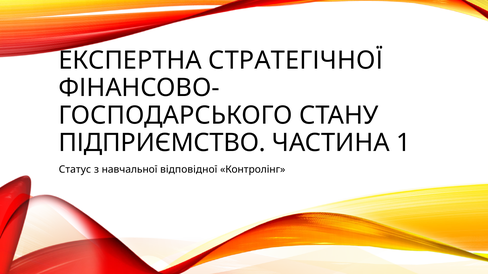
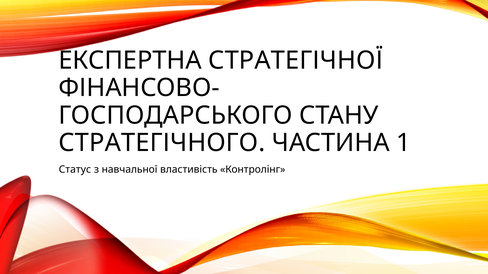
ПІДПРИЄМСТВО: ПІДПРИЄМСТВО -> СТРАТЕГІЧНОГО
відповідної: відповідної -> властивість
